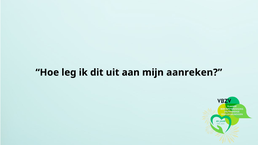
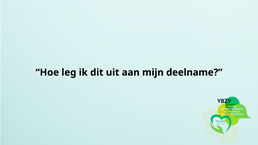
aanreken: aanreken -> deelname
